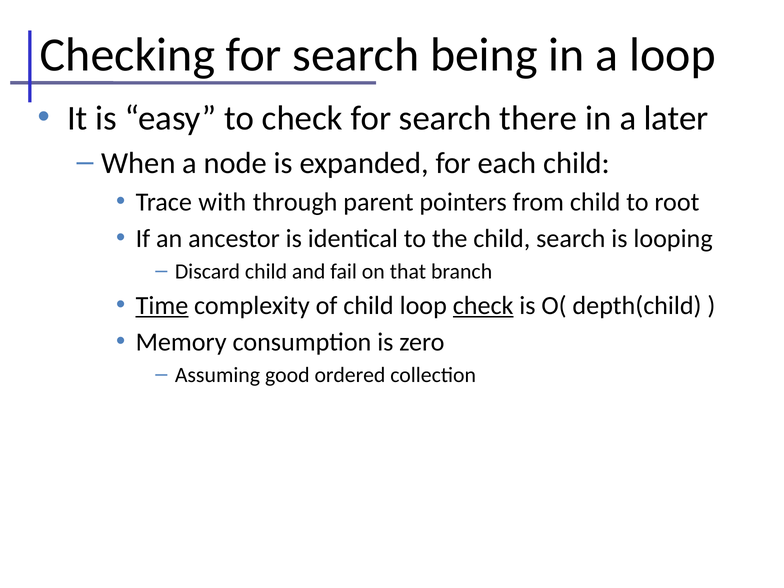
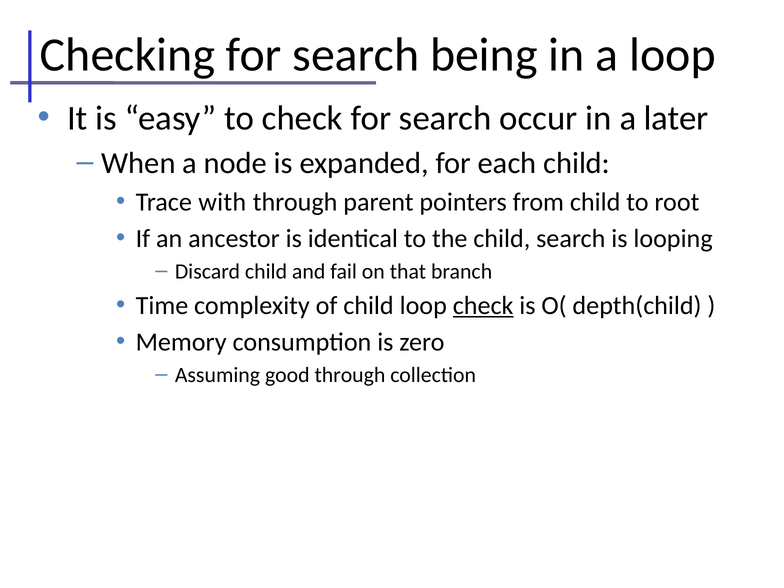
there: there -> occur
Time underline: present -> none
good ordered: ordered -> through
